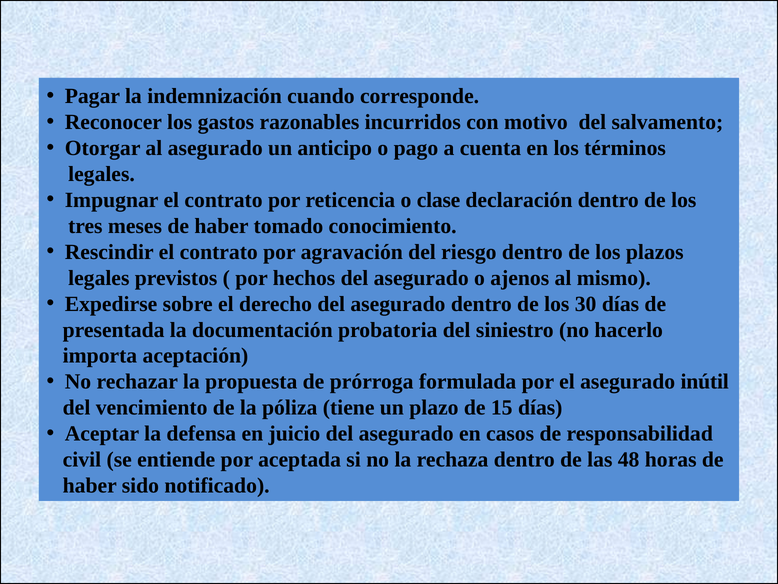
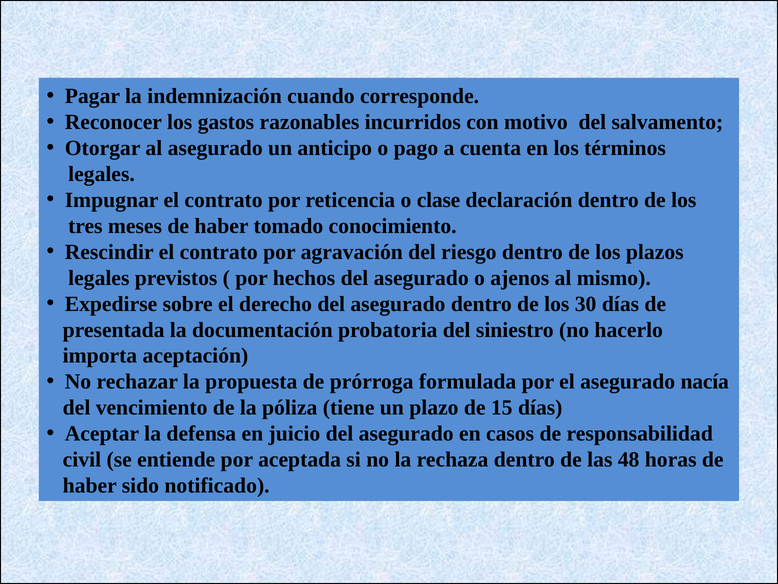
inútil: inútil -> nacía
